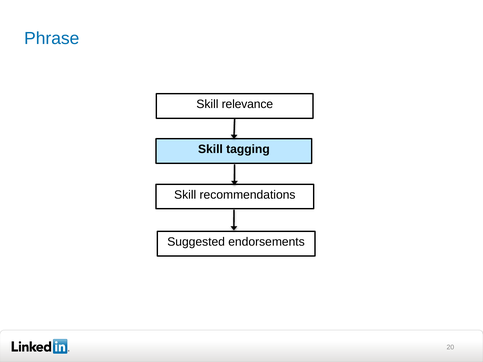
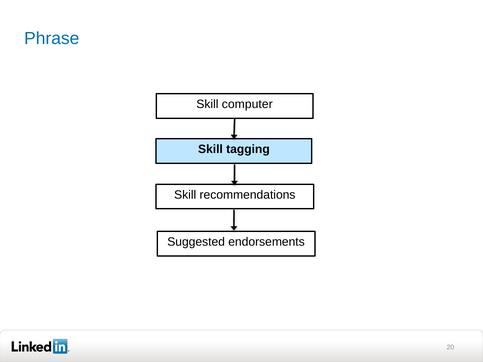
relevance: relevance -> computer
